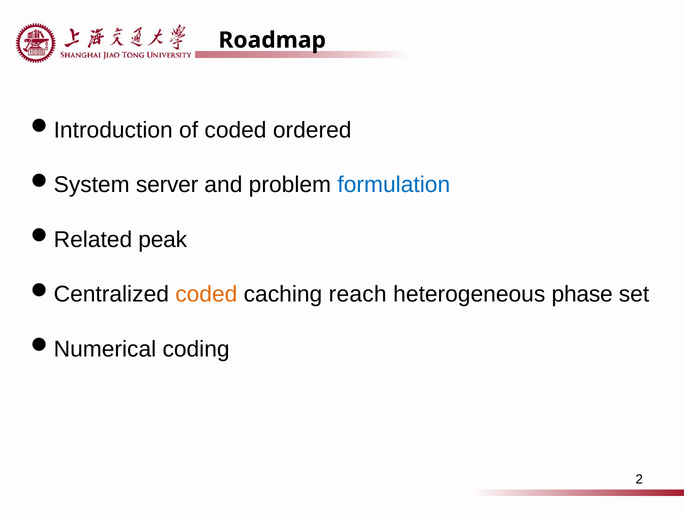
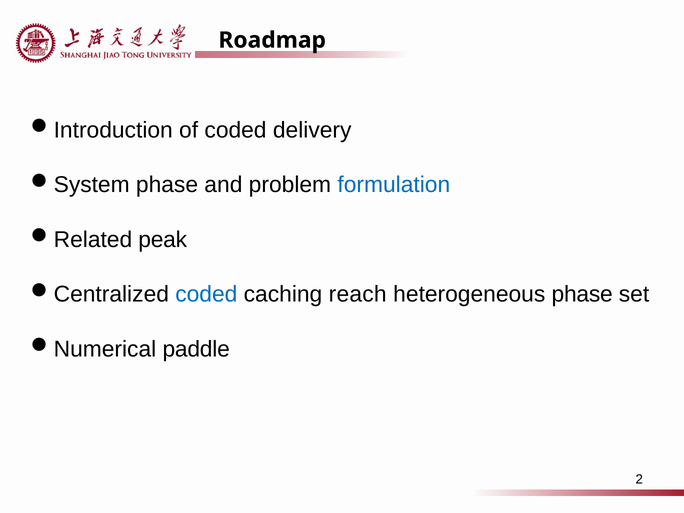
ordered: ordered -> delivery
server at (167, 185): server -> phase
coded at (206, 294) colour: orange -> blue
coding: coding -> paddle
